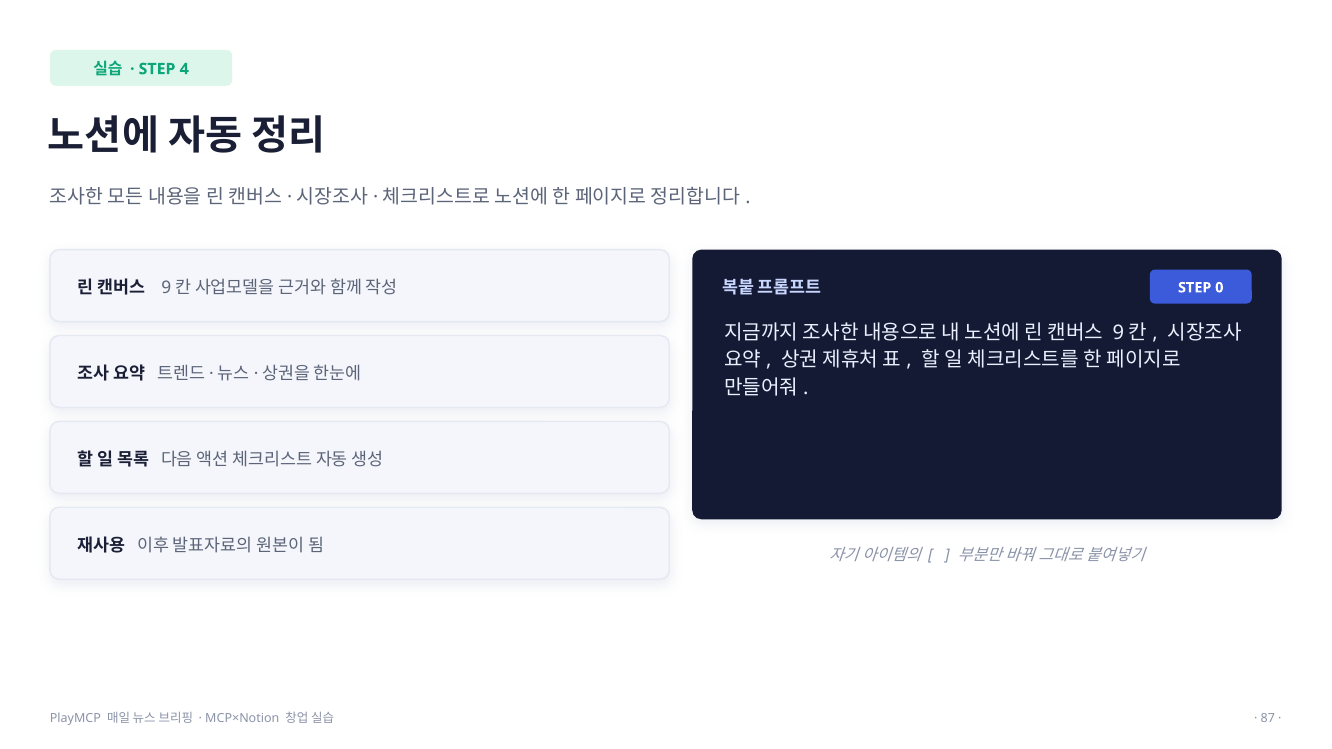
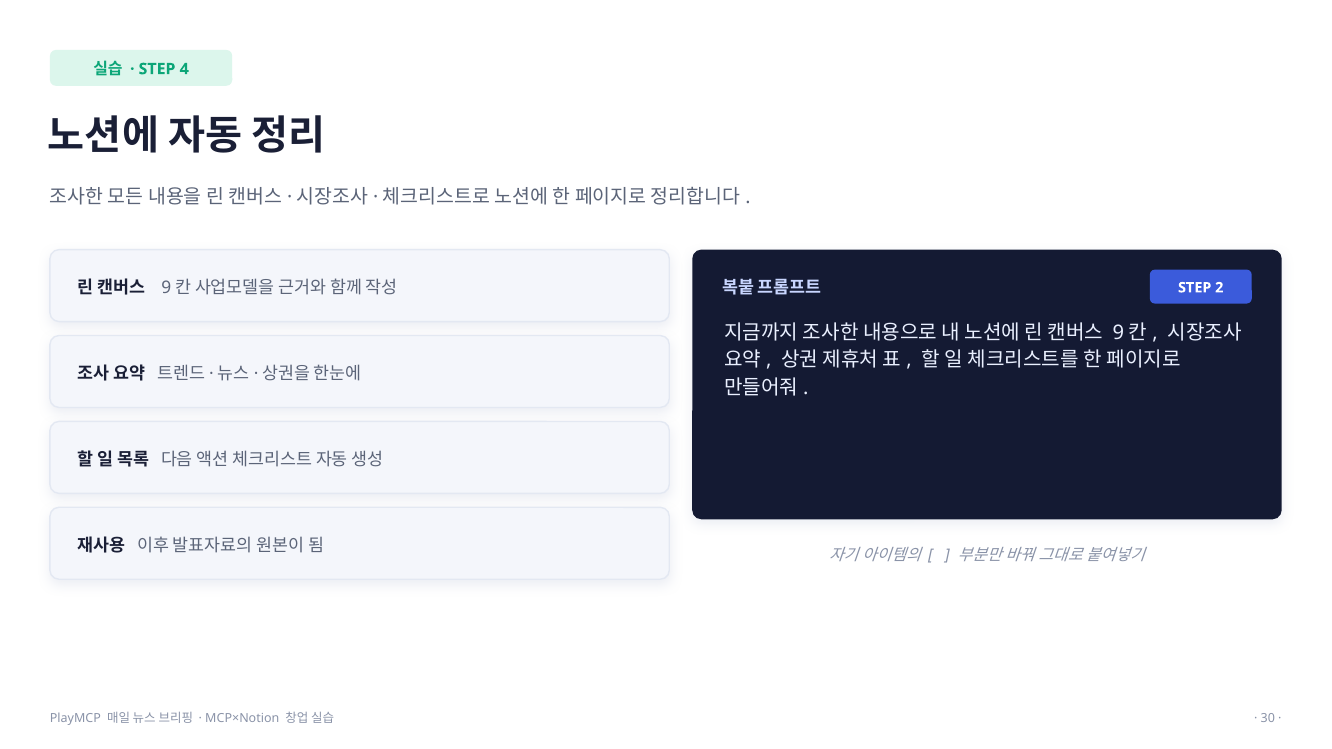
0: 0 -> 2
87: 87 -> 30
